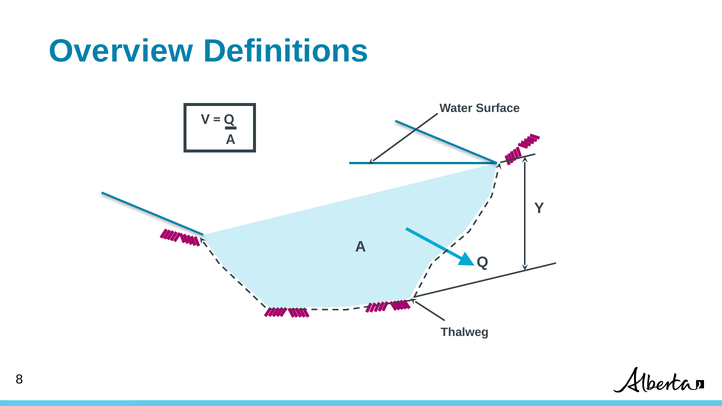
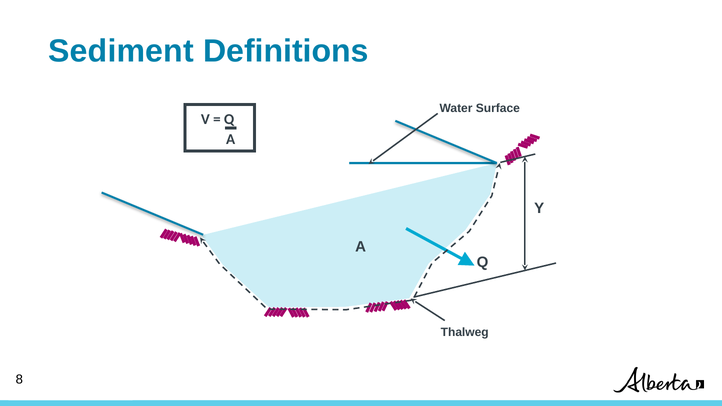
Overview: Overview -> Sediment
